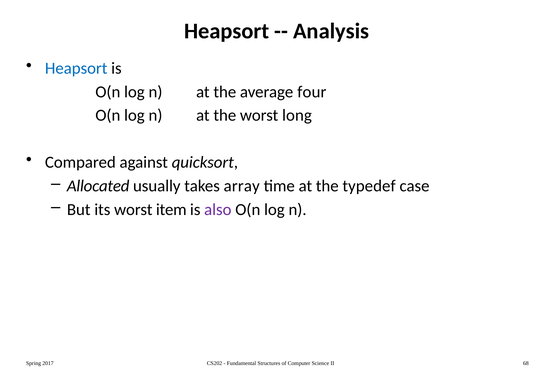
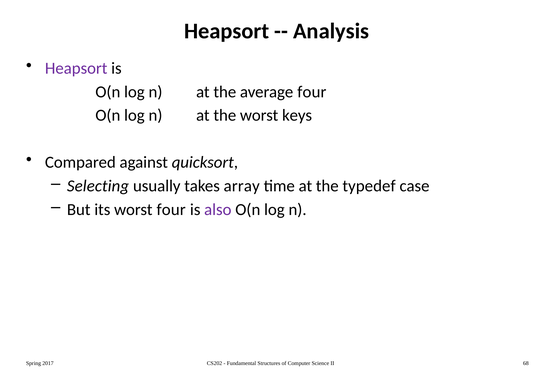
Heapsort at (76, 68) colour: blue -> purple
long: long -> keys
Allocated: Allocated -> Selecting
worst item: item -> four
